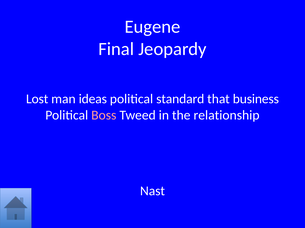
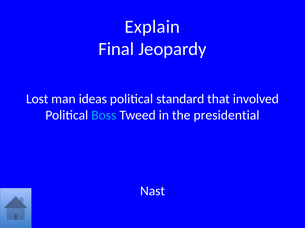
Eugene: Eugene -> Explain
business: business -> involved
Boss colour: pink -> light blue
relationship: relationship -> presidential
